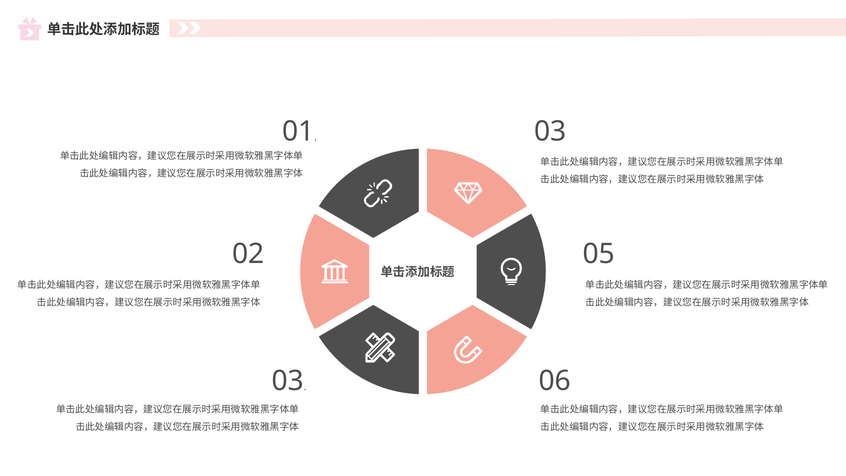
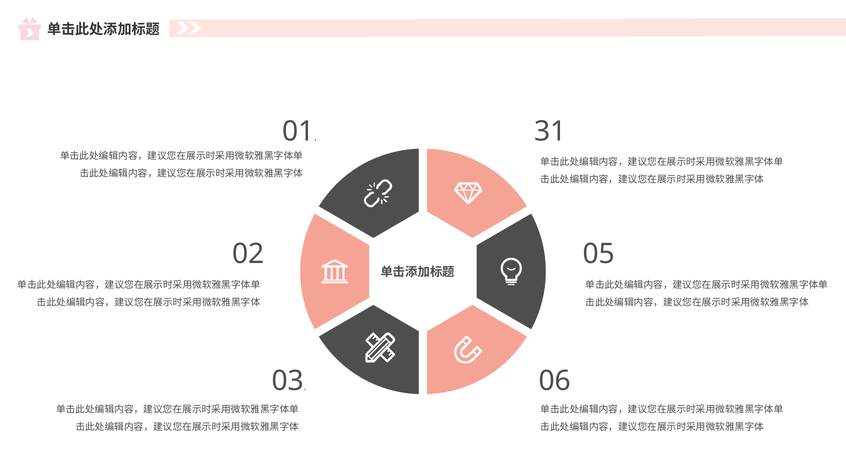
03 at (550, 131): 03 -> 31
